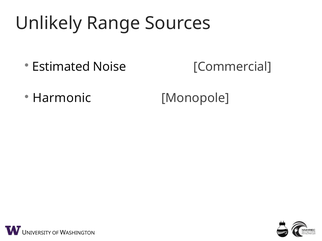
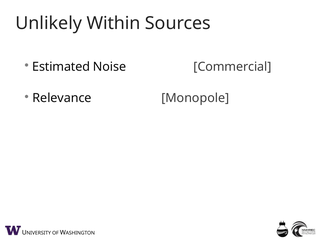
Range: Range -> Within
Harmonic: Harmonic -> Relevance
